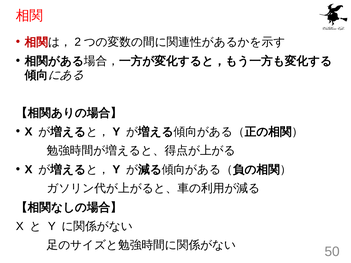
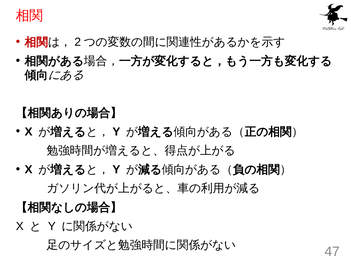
50: 50 -> 47
